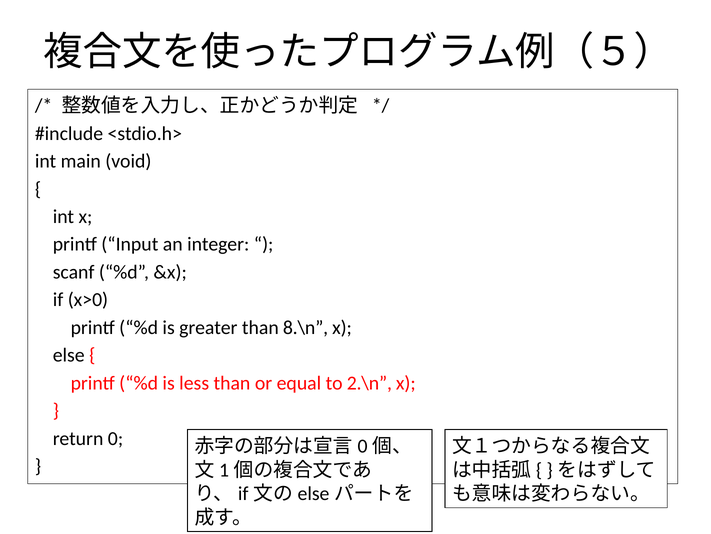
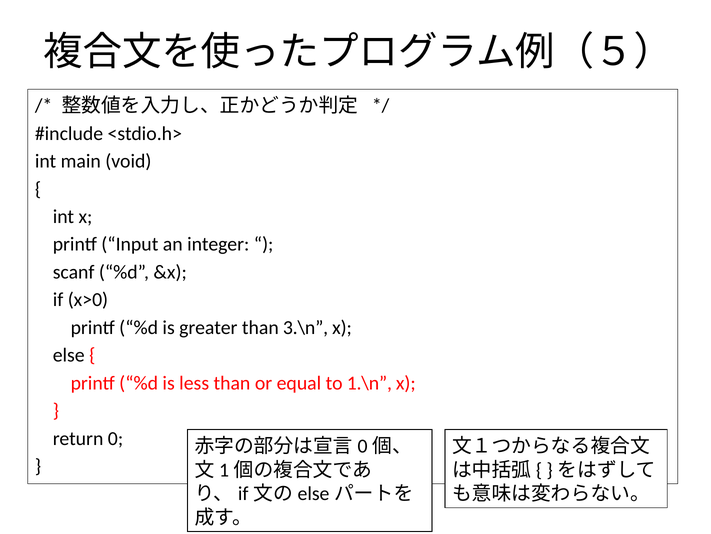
8.\n: 8.\n -> 3.\n
2.\n: 2.\n -> 1.\n
